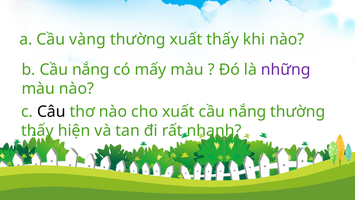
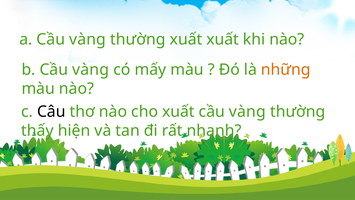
xuất thấy: thấy -> xuất
b Cầu nắng: nắng -> vàng
những colour: purple -> orange
nắng at (248, 112): nắng -> vàng
